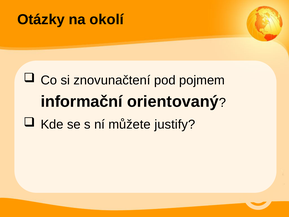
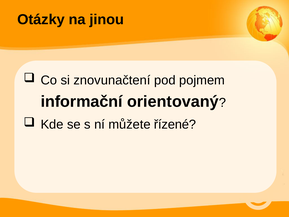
okolí: okolí -> jinou
justify: justify -> řízené
